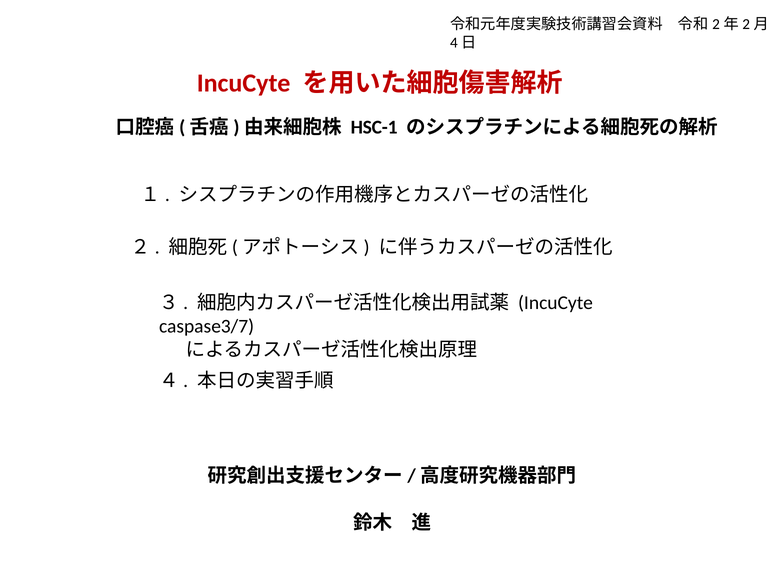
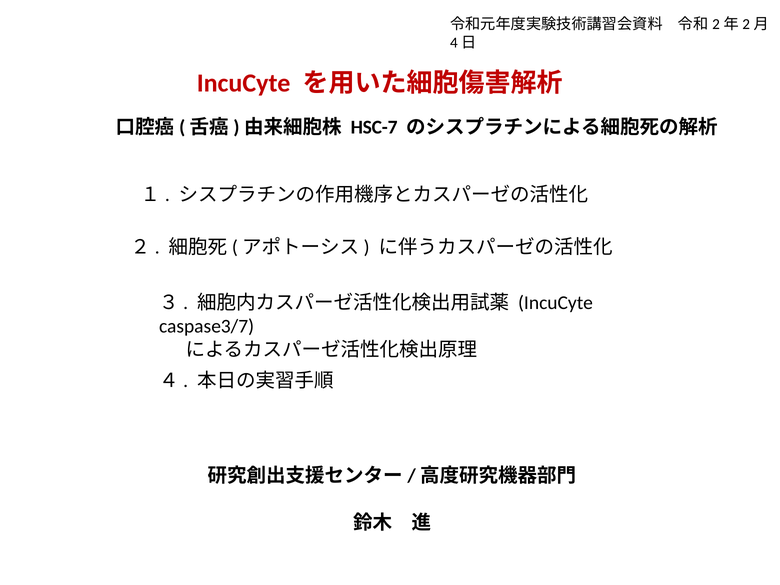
HSC-1: HSC-1 -> HSC-7
